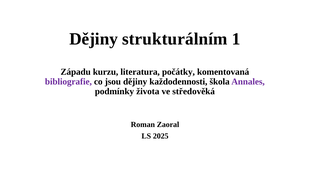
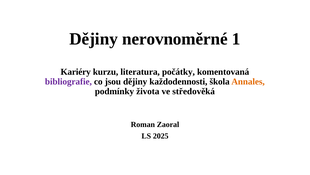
strukturálním: strukturálním -> nerovnoměrné
Západu: Západu -> Kariéry
Annales colour: purple -> orange
